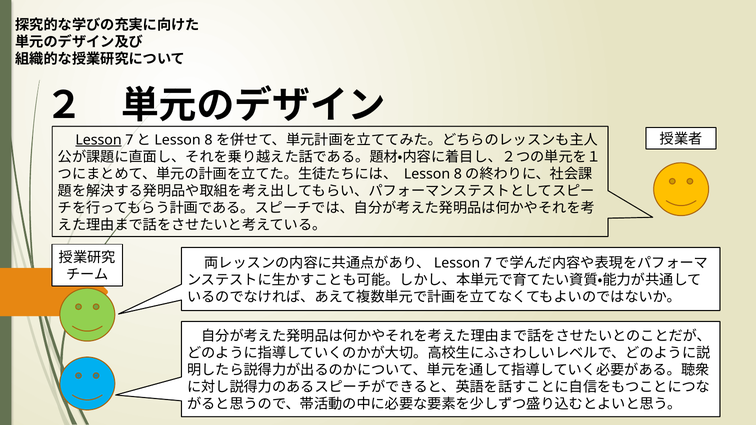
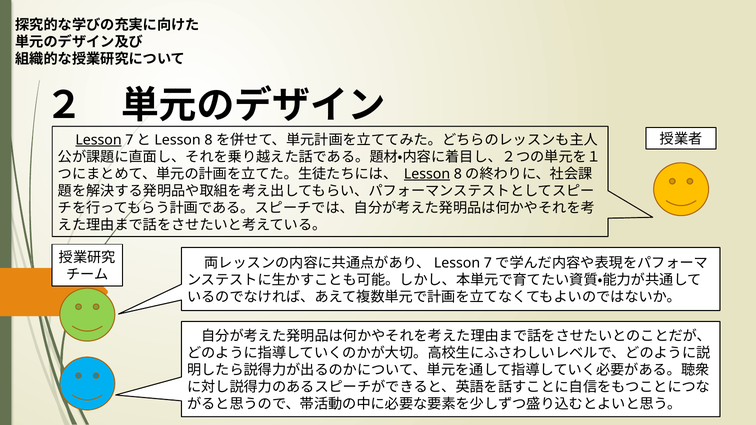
Lesson at (427, 174) underline: none -> present
